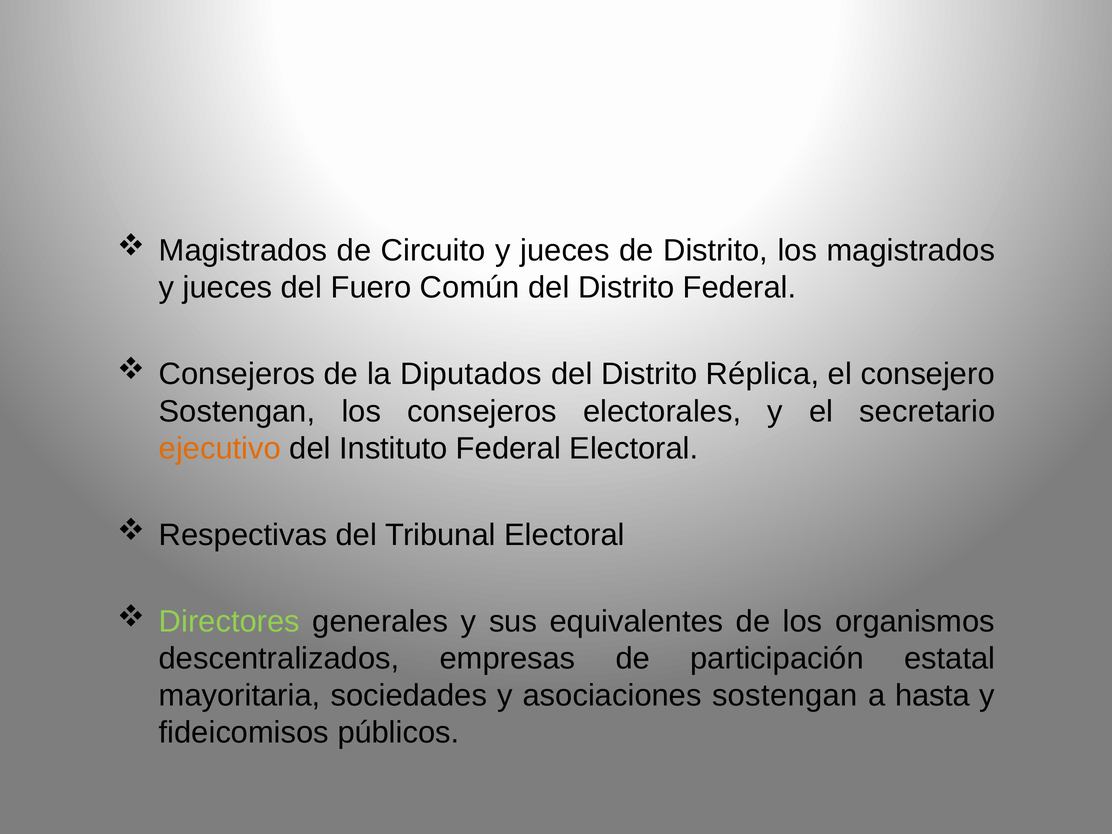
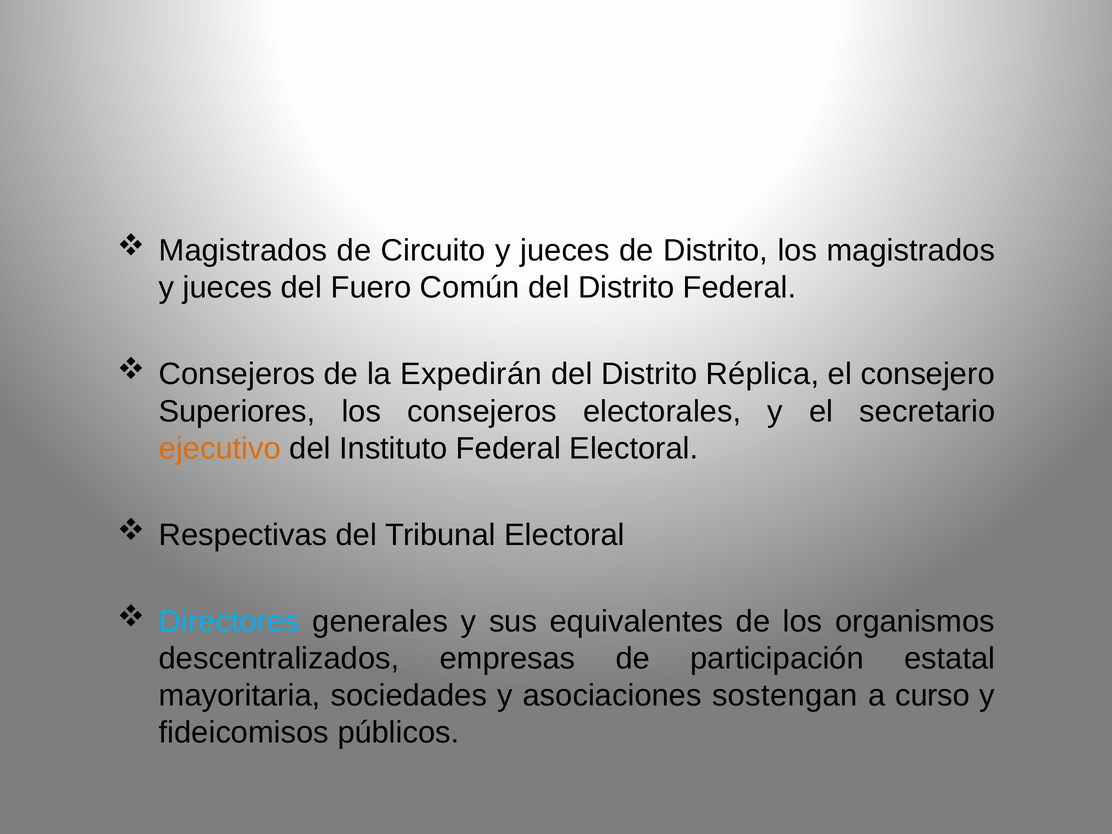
Diputados: Diputados -> Expedirán
Sostengan at (237, 411): Sostengan -> Superiores
Directores colour: light green -> light blue
hasta: hasta -> curso
